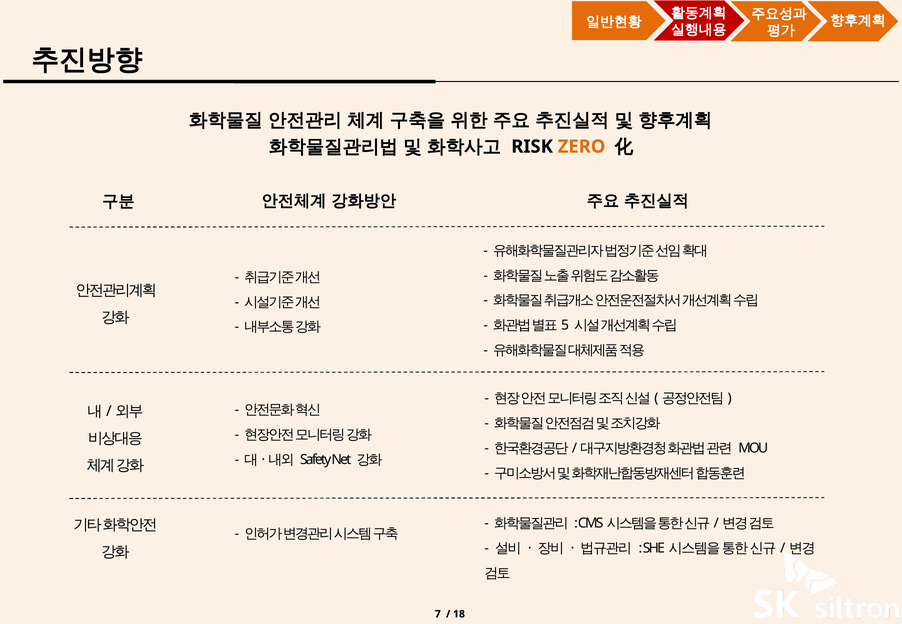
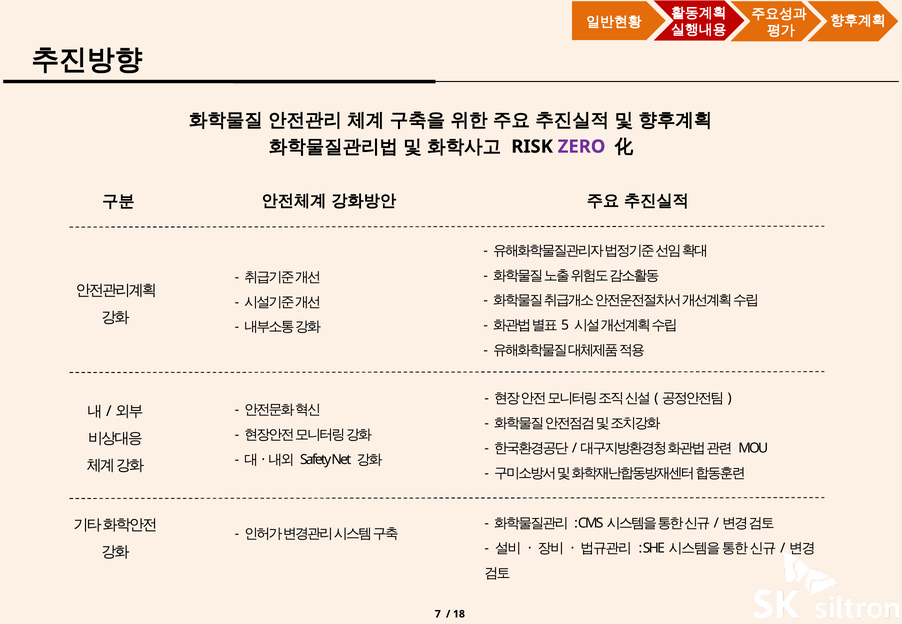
ZERO colour: orange -> purple
